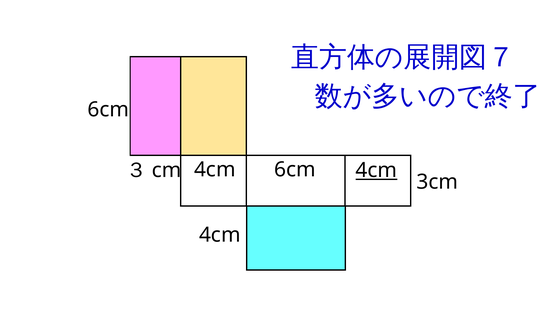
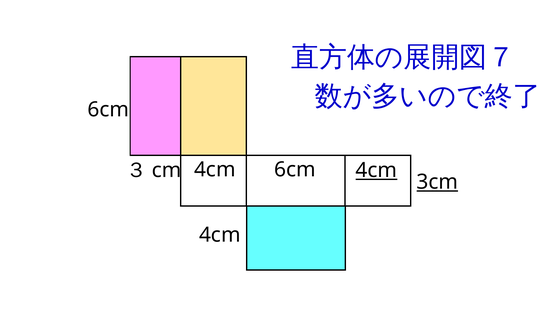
3cm underline: none -> present
